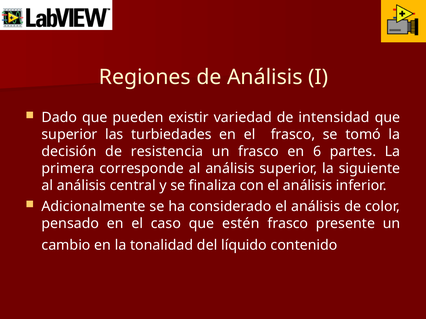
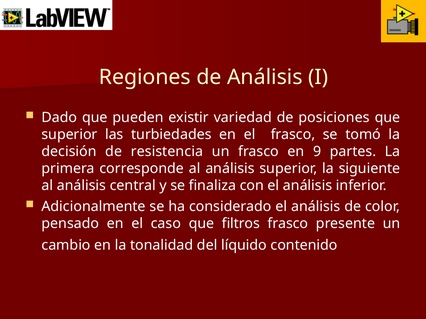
intensidad: intensidad -> posiciones
6: 6 -> 9
estén: estén -> filtros
